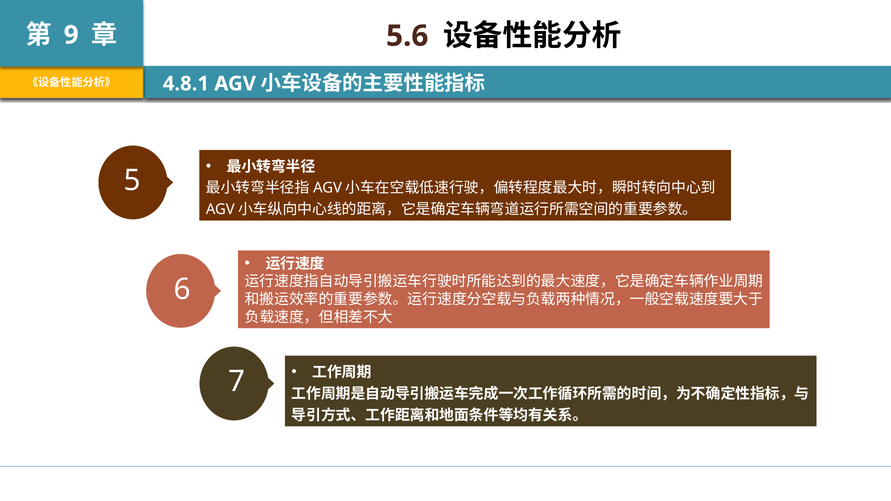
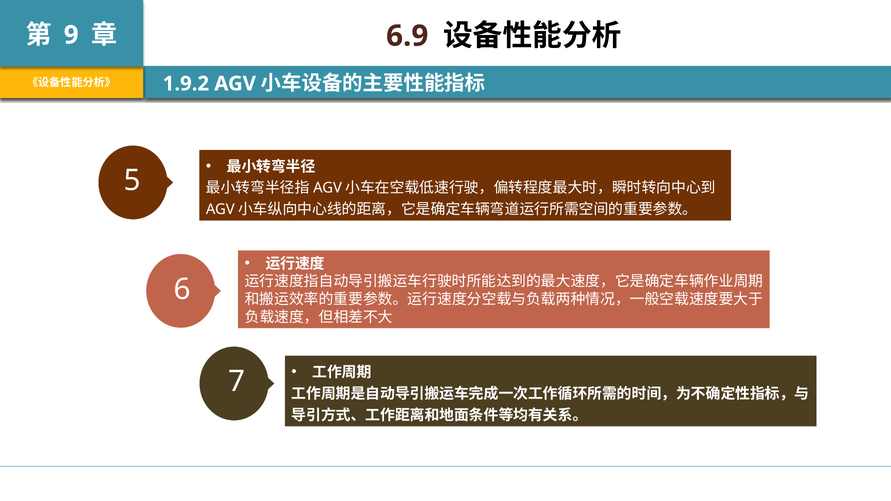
5.6: 5.6 -> 6.9
4.8.1: 4.8.1 -> 1.9.2
